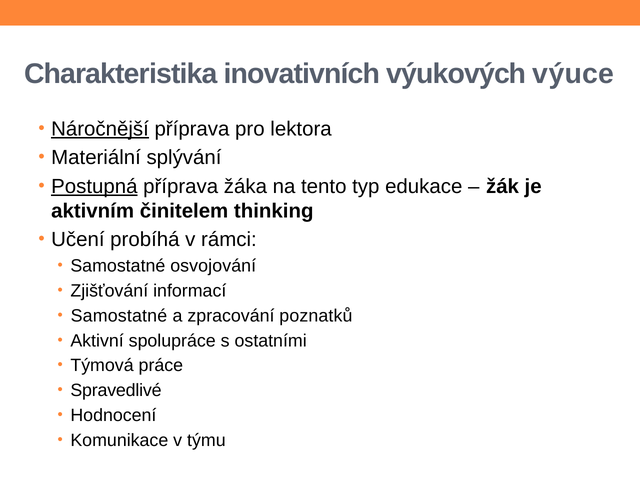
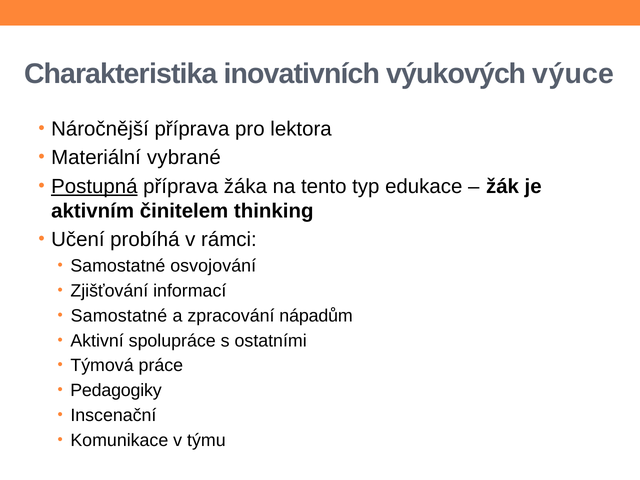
Náročnější underline: present -> none
splývání: splývání -> vybrané
poznatků: poznatků -> nápadům
Spravedlivé: Spravedlivé -> Pedagogiky
Hodnocení: Hodnocení -> Inscenační
